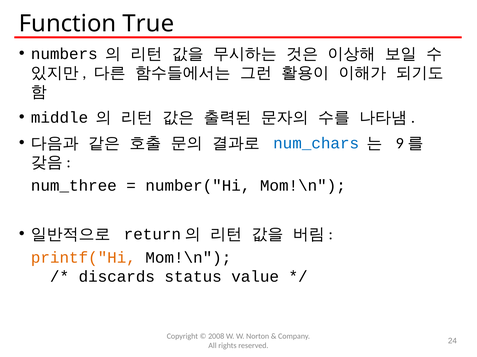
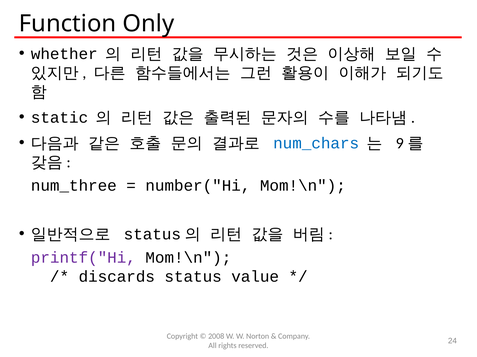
True: True -> Only
numbers: numbers -> whether
middle: middle -> static
return at (152, 235): return -> status
printf("Hi colour: orange -> purple
